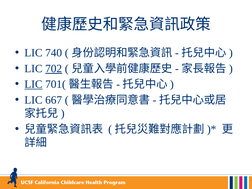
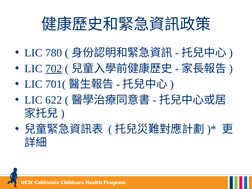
740: 740 -> 780
LIC at (34, 84) underline: present -> none
667: 667 -> 622
